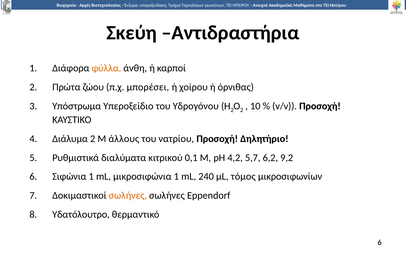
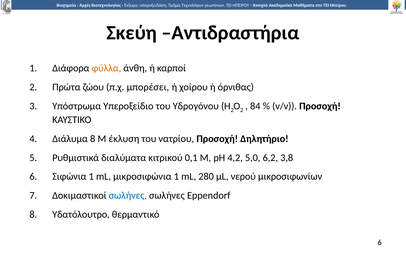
10: 10 -> 84
Διάλυμα 2: 2 -> 8
άλλους: άλλους -> έκλυση
5,7: 5,7 -> 5,0
9,2: 9,2 -> 3,8
240: 240 -> 280
τόμος: τόμος -> νερού
σωλήνες at (128, 195) colour: orange -> blue
